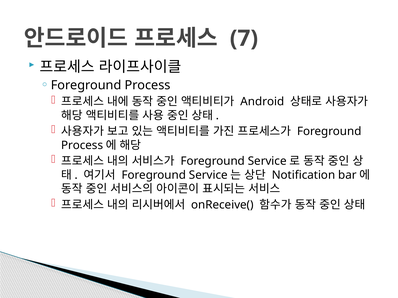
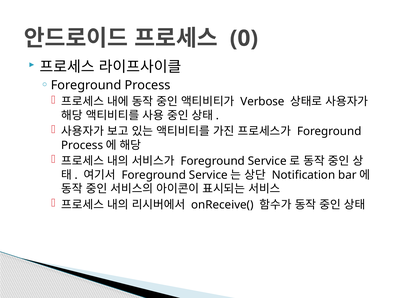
7: 7 -> 0
Android: Android -> Verbose
